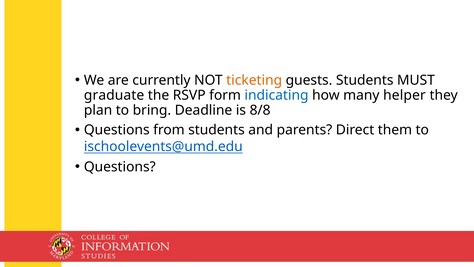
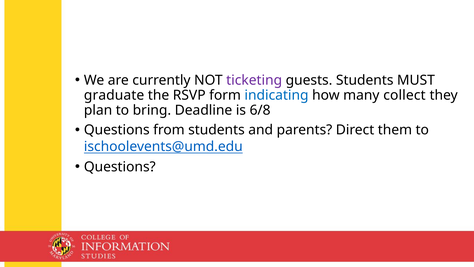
ticketing colour: orange -> purple
helper: helper -> collect
8/8: 8/8 -> 6/8
